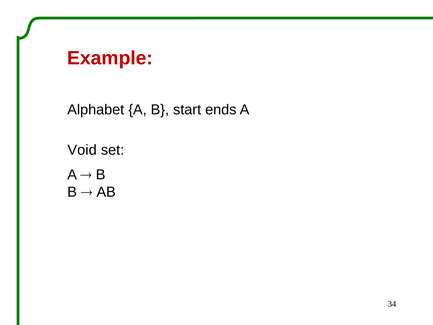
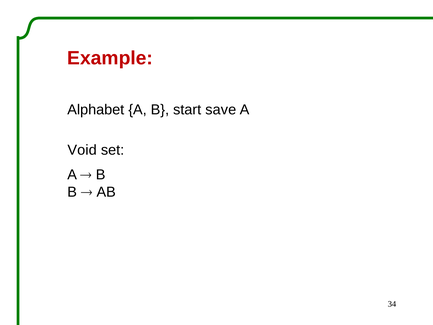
ends: ends -> save
